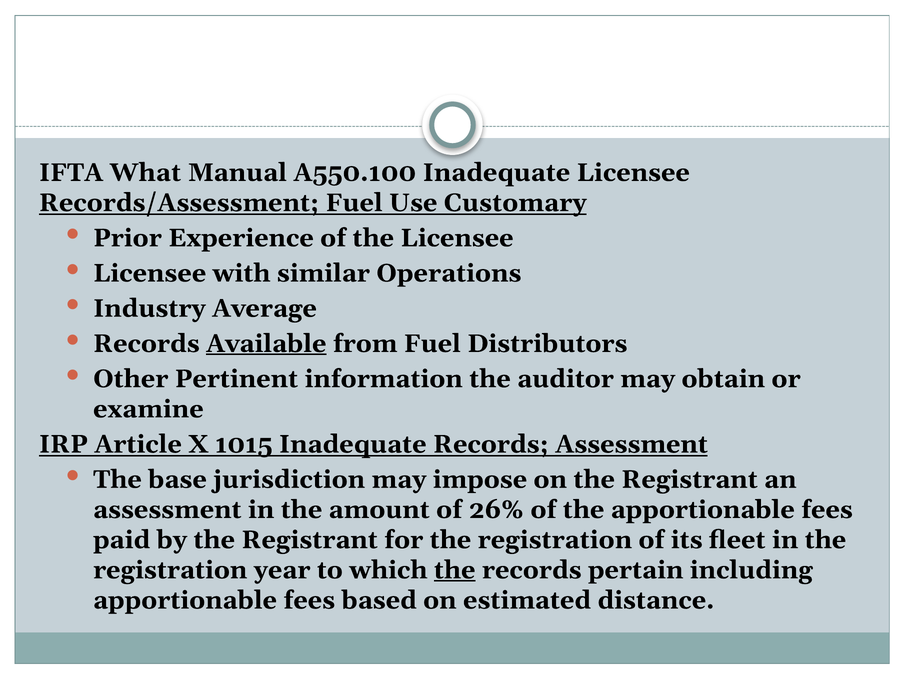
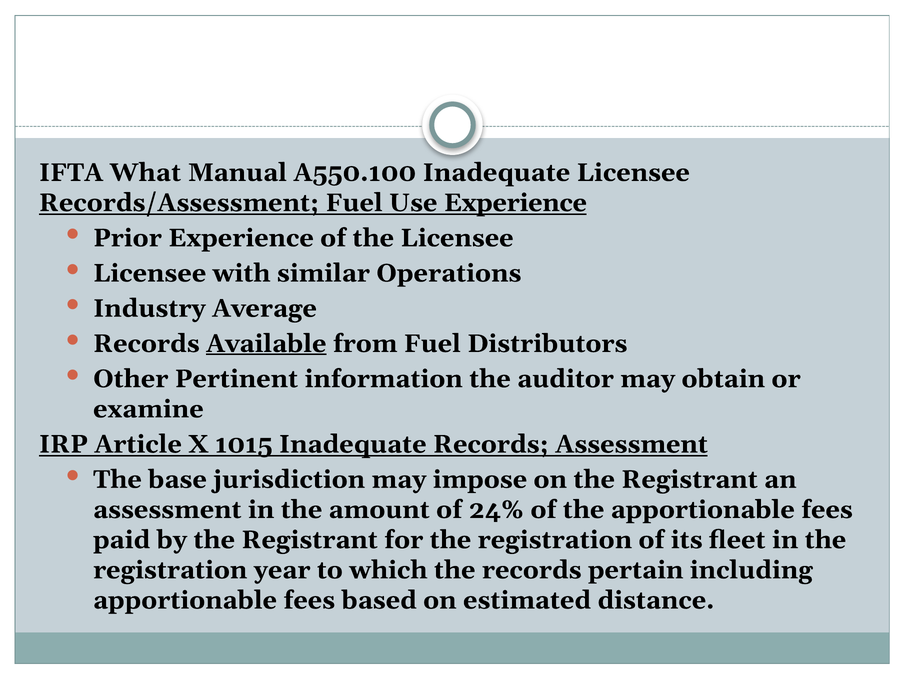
Use Customary: Customary -> Experience
26%: 26% -> 24%
the at (455, 570) underline: present -> none
